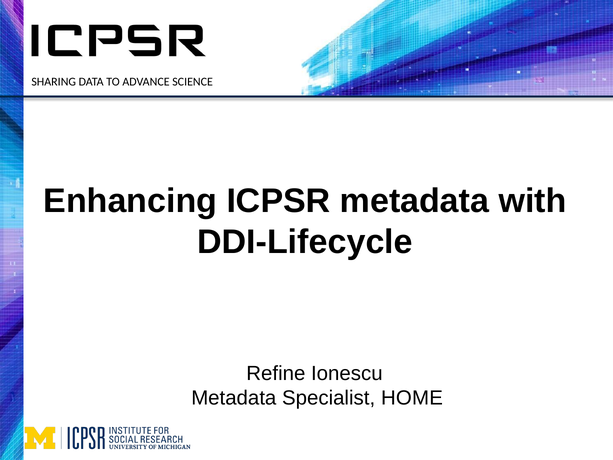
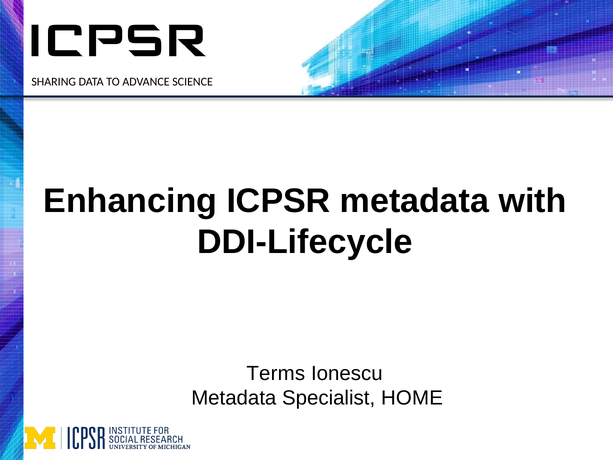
Refine: Refine -> Terms
